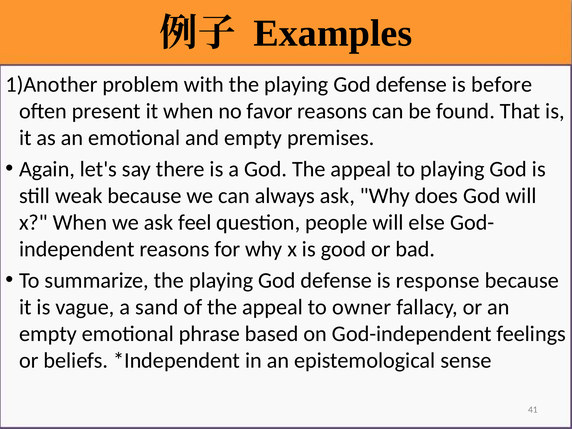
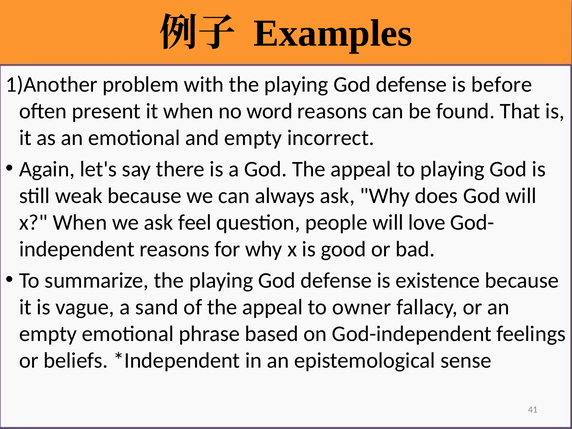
favor: favor -> word
premises: premises -> incorrect
else: else -> love
response: response -> existence
